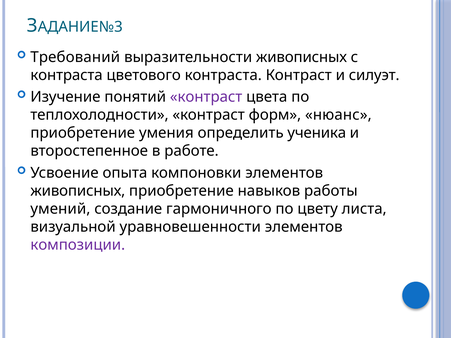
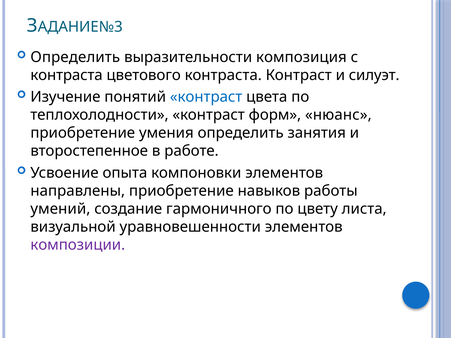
Требований at (75, 57): Требований -> Определить
выразительности живописных: живописных -> композиция
контраст at (206, 97) colour: purple -> blue
ученика: ученика -> занятия
живописных at (78, 191): живописных -> направлены
